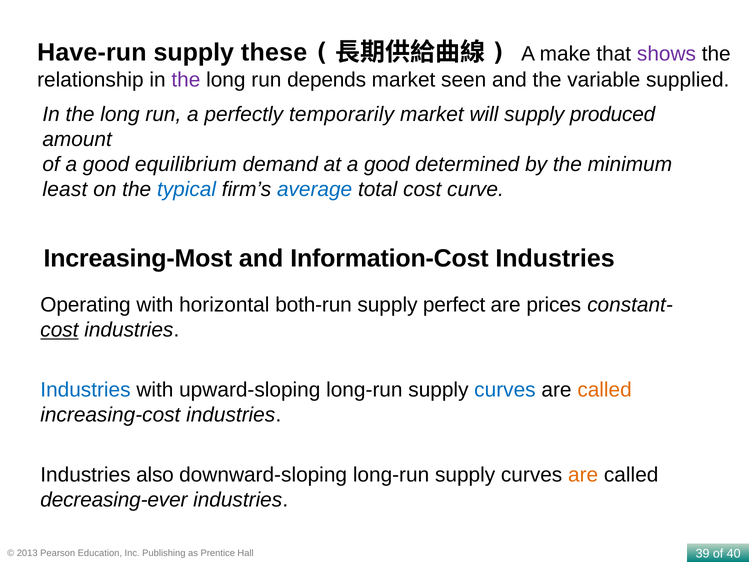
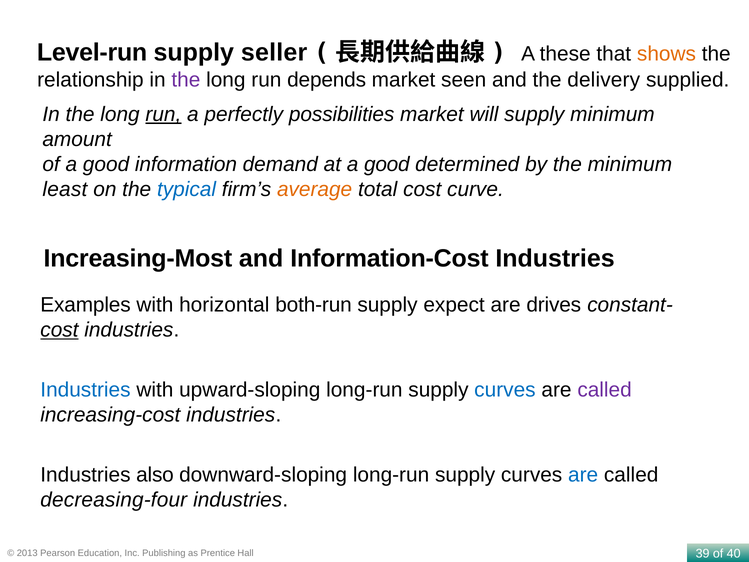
Have-run: Have-run -> Level-run
these: these -> seller
make: make -> these
shows colour: purple -> orange
variable: variable -> delivery
run at (163, 114) underline: none -> present
temporarily: temporarily -> possibilities
supply produced: produced -> minimum
equilibrium: equilibrium -> information
average colour: blue -> orange
Operating: Operating -> Examples
perfect: perfect -> expect
prices: prices -> drives
called at (605, 390) colour: orange -> purple
are at (583, 475) colour: orange -> blue
decreasing-ever: decreasing-ever -> decreasing-four
